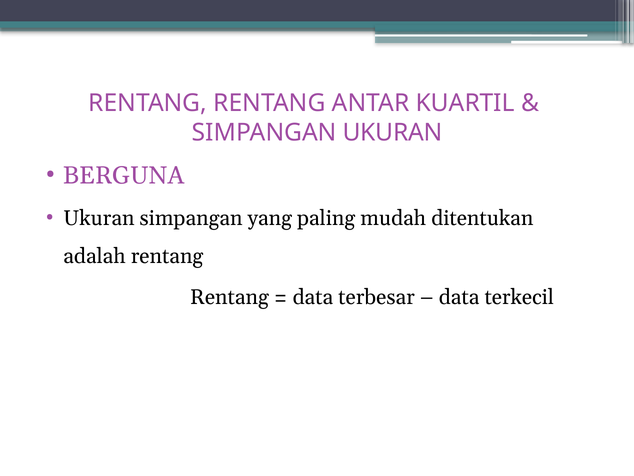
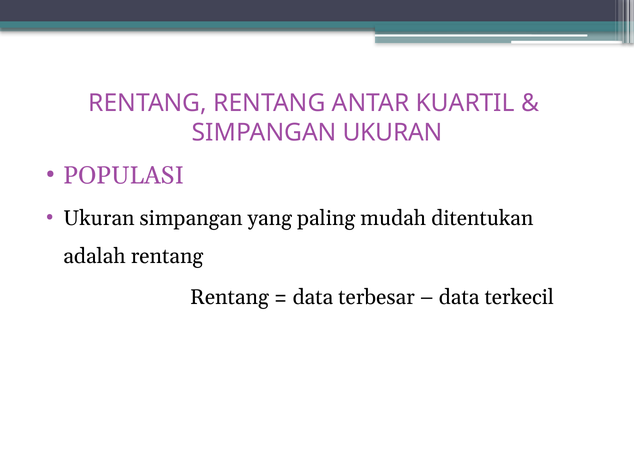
BERGUNA: BERGUNA -> POPULASI
